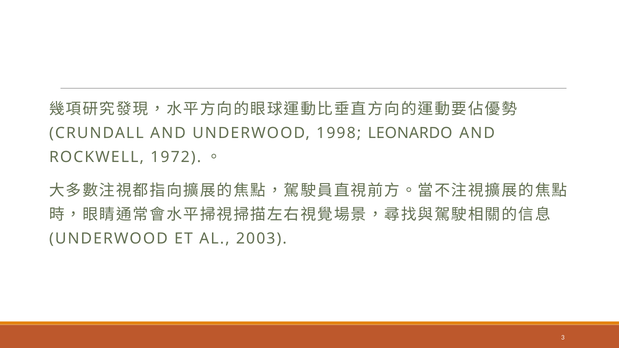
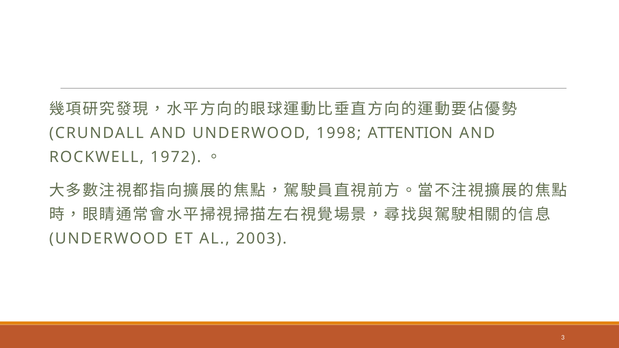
LEONARDO: LEONARDO -> ATTENTION
